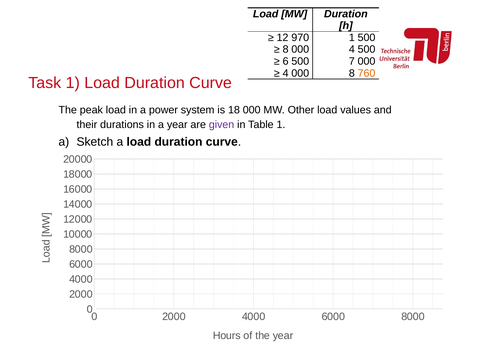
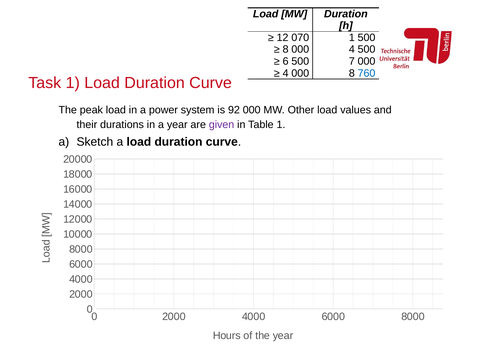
970: 970 -> 070
760 colour: orange -> blue
18: 18 -> 92
